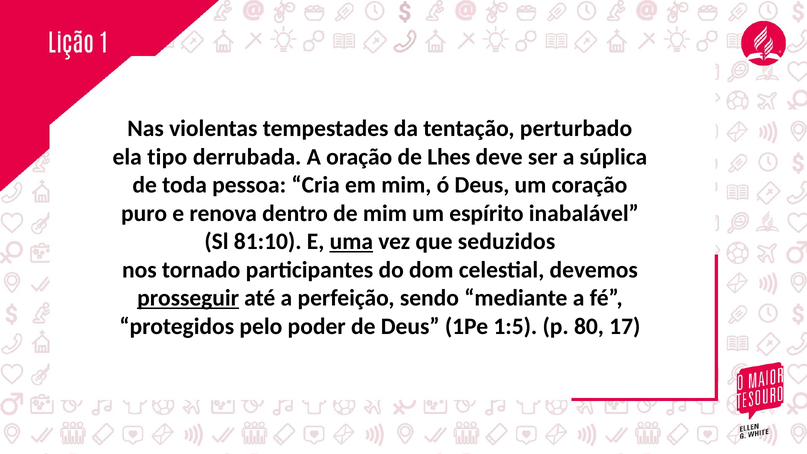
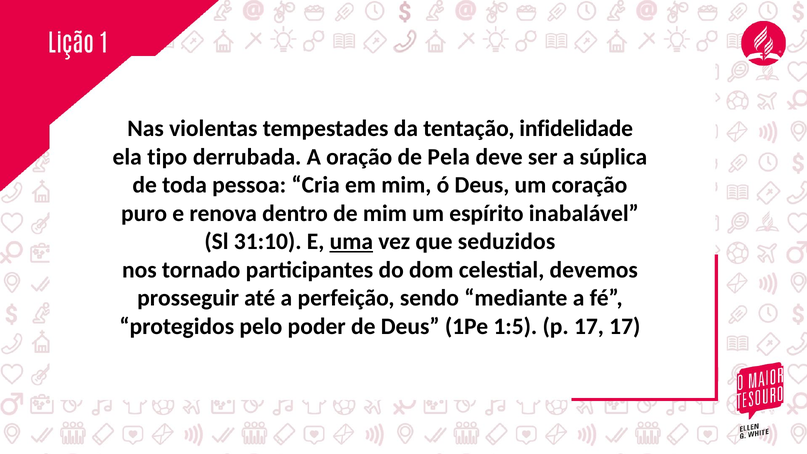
perturbado: perturbado -> infidelidade
Lhes: Lhes -> Pela
81:10: 81:10 -> 31:10
prosseguir underline: present -> none
p 80: 80 -> 17
